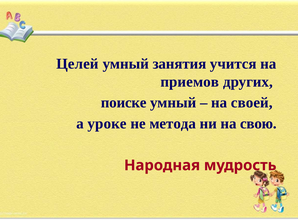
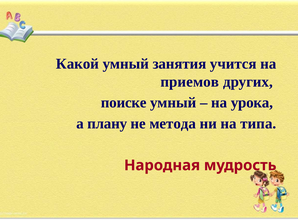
Целей: Целей -> Какой
своей: своей -> урока
уроке: уроке -> плану
свою: свою -> типа
